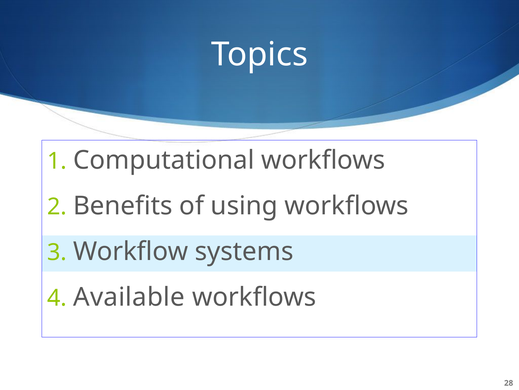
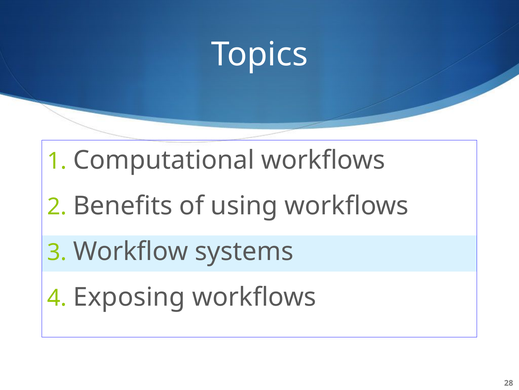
Available: Available -> Exposing
